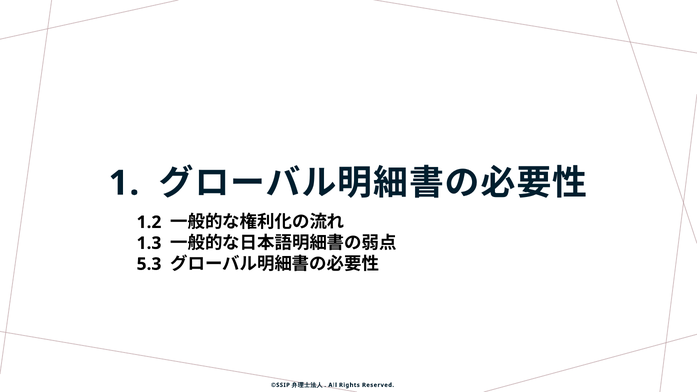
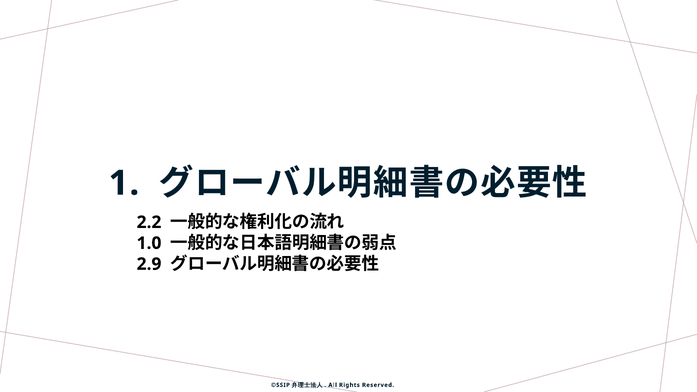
1.2: 1.2 -> 2.2
1.3: 1.3 -> 1.0
5.3: 5.3 -> 2.9
